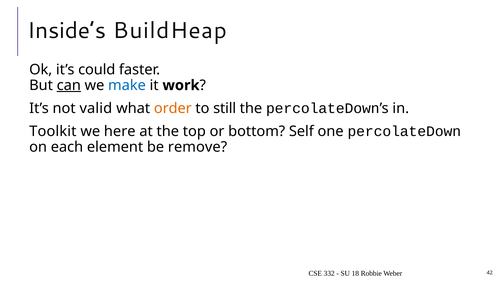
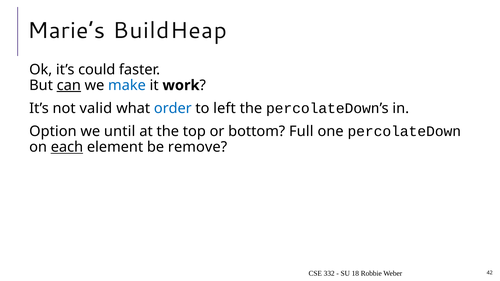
Inside’s: Inside’s -> Marie’s
order colour: orange -> blue
still: still -> left
Toolkit: Toolkit -> Option
here: here -> until
Self: Self -> Full
each underline: none -> present
